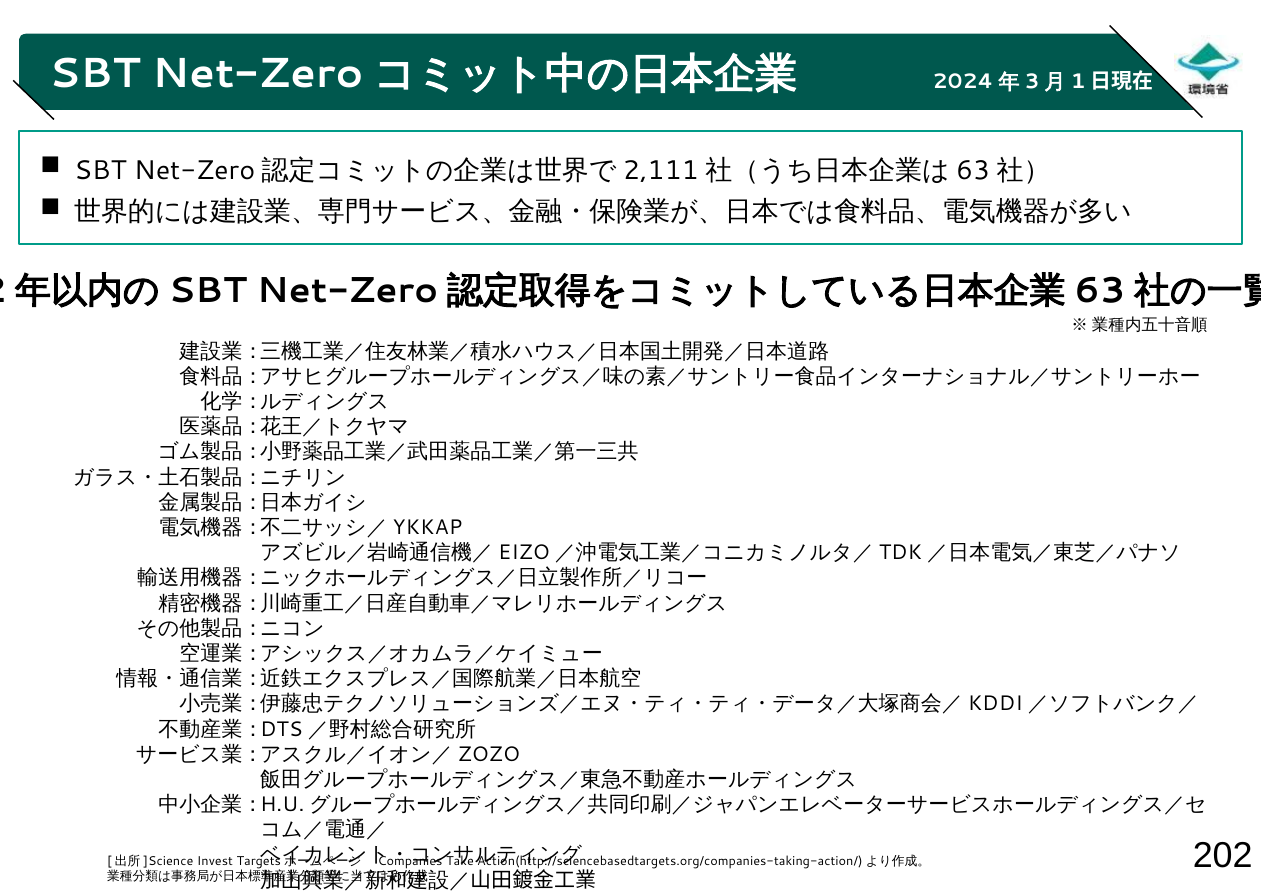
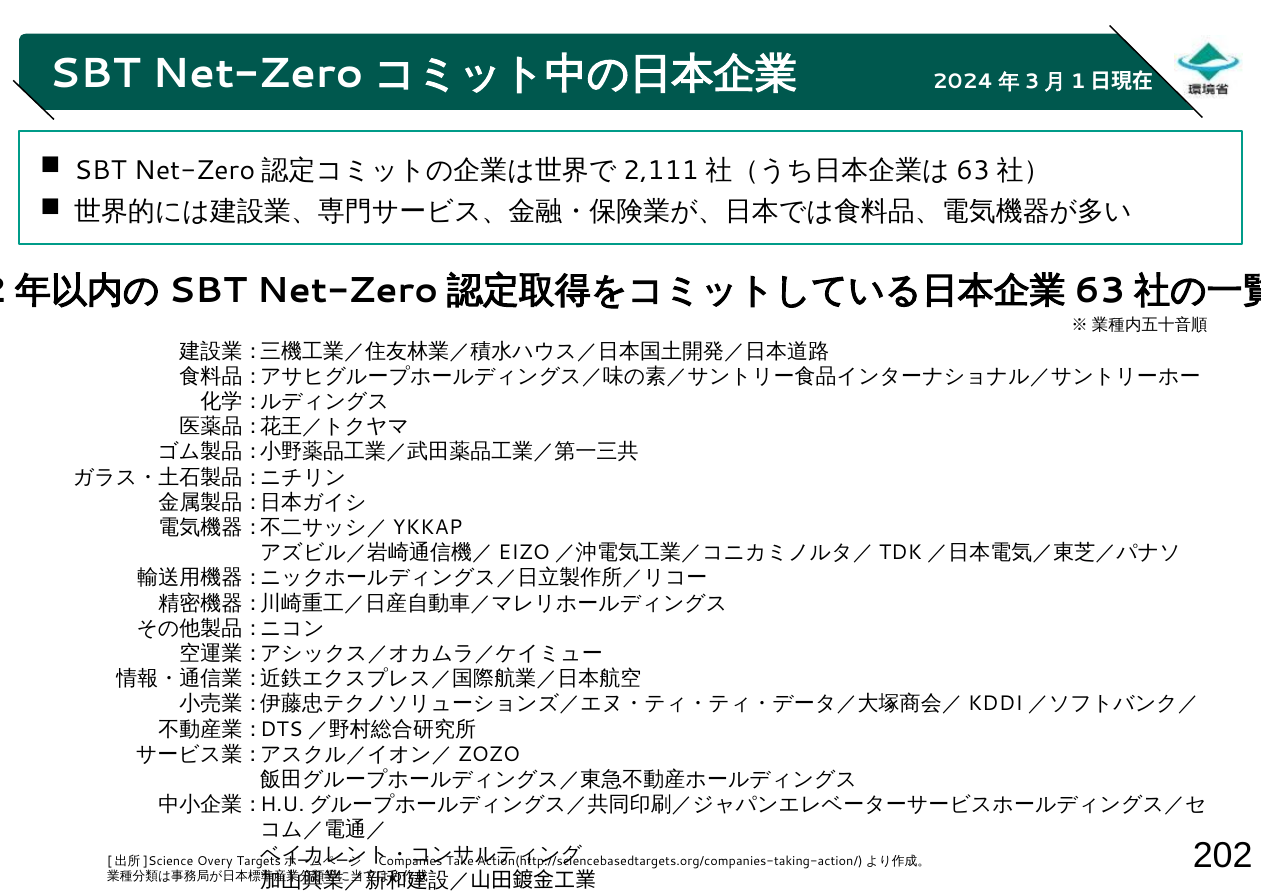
Invest: Invest -> Overy
